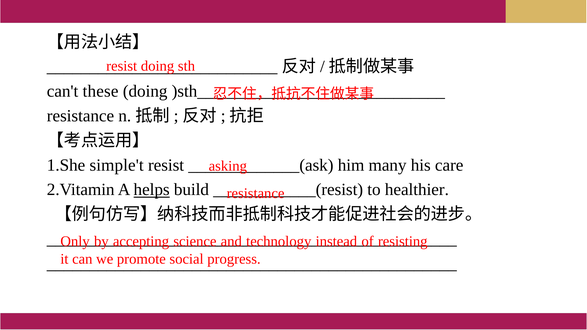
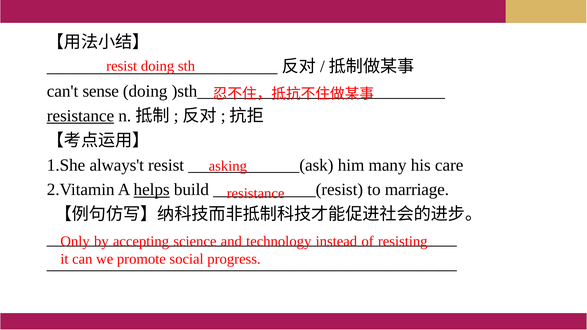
these: these -> sense
resistance at (80, 116) underline: none -> present
simple't: simple't -> always't
healthier: healthier -> marriage
